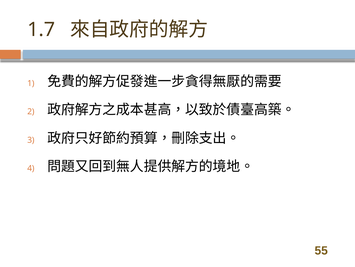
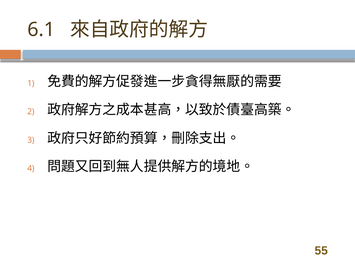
1.7: 1.7 -> 6.1
